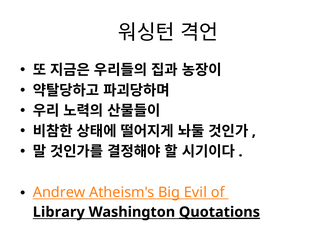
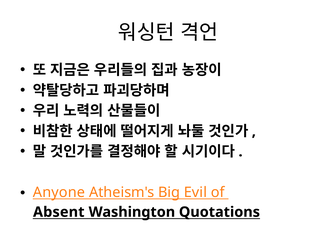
Andrew: Andrew -> Anyone
Library: Library -> Absent
Quotations underline: present -> none
